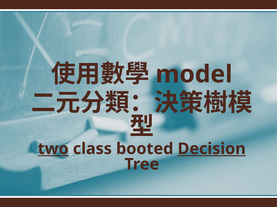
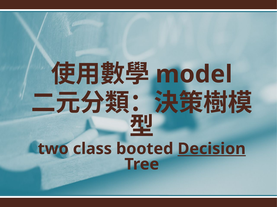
two underline: present -> none
